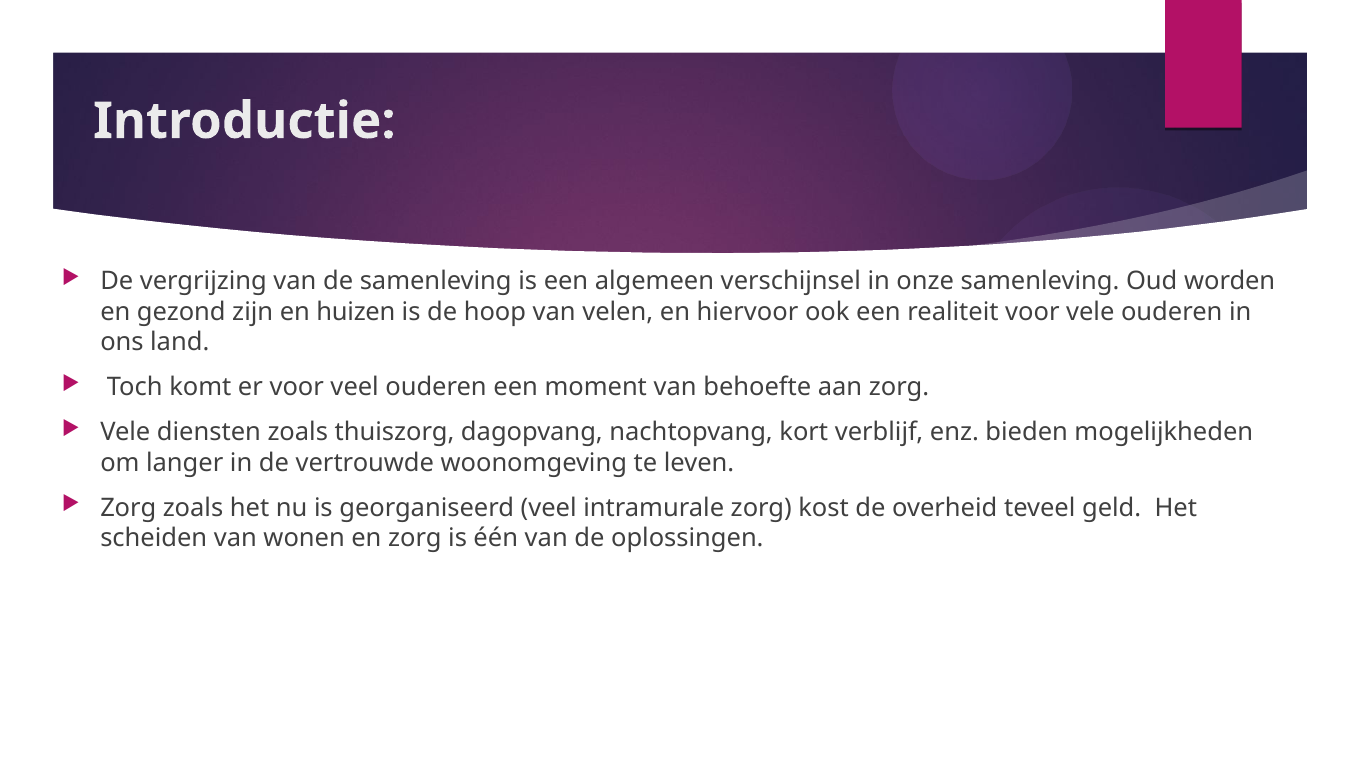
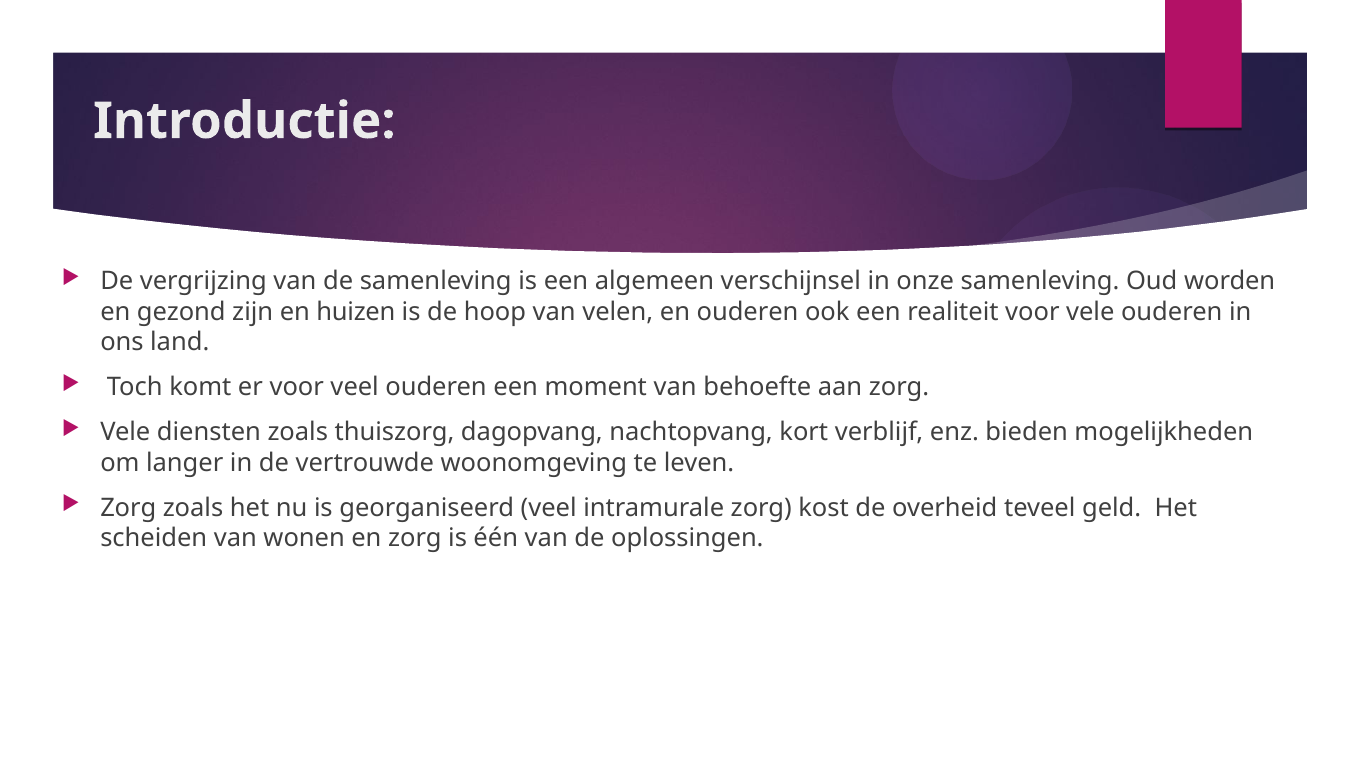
en hiervoor: hiervoor -> ouderen
